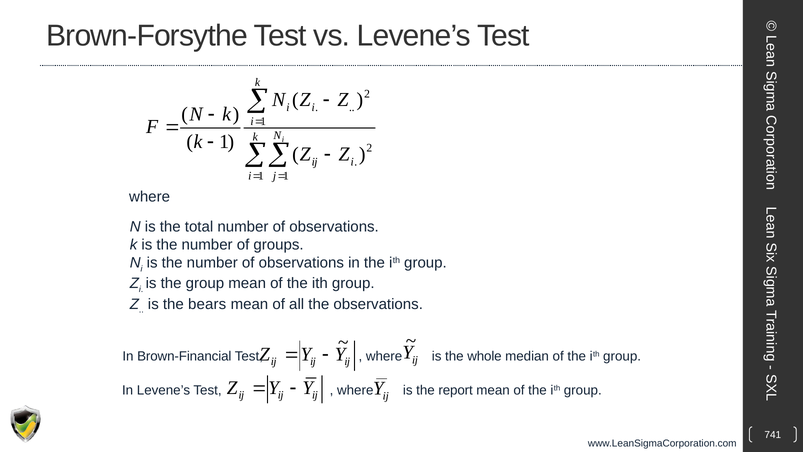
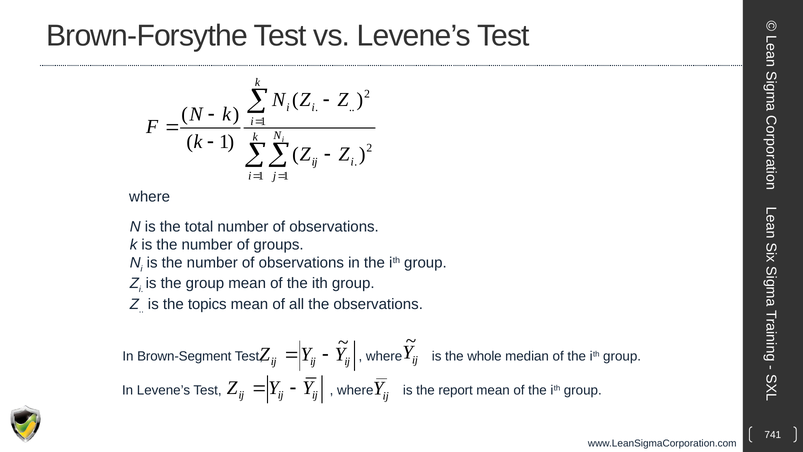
bears: bears -> topics
Brown-Financial: Brown-Financial -> Brown-Segment
